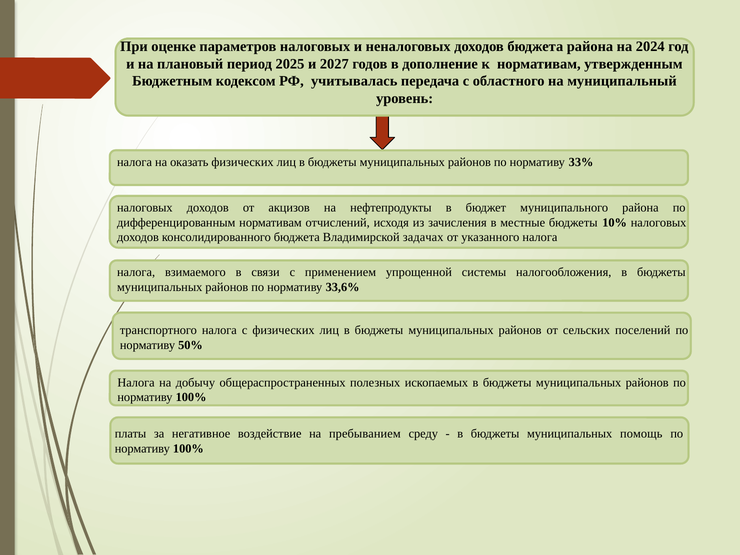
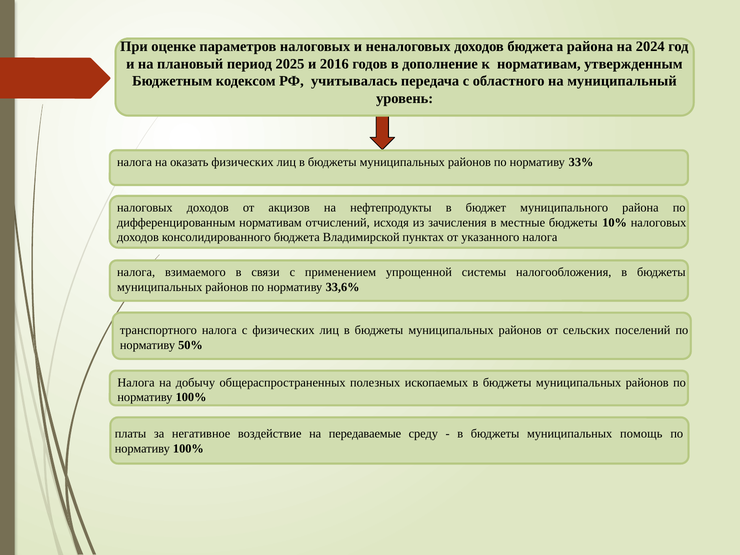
2027: 2027 -> 2016
задачах: задачах -> пунктах
пребыванием: пребыванием -> передаваемые
